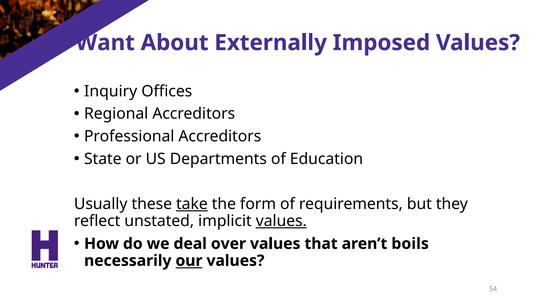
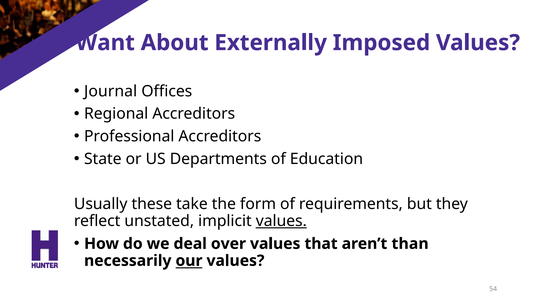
Inquiry: Inquiry -> Journal
take underline: present -> none
boils: boils -> than
